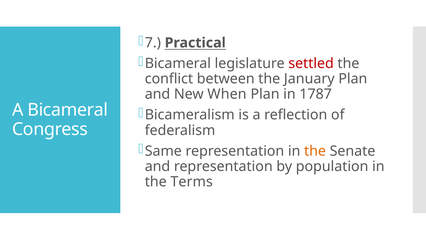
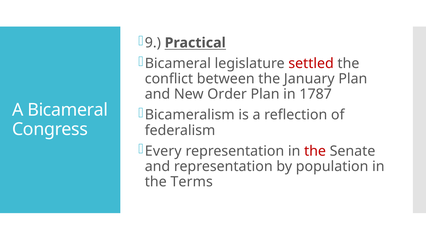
7: 7 -> 9
When: When -> Order
Same: Same -> Every
the at (315, 151) colour: orange -> red
